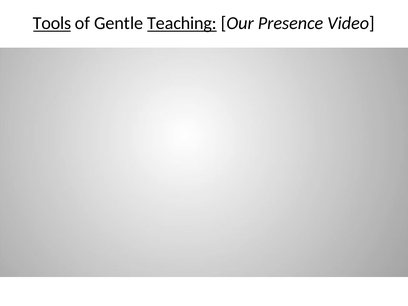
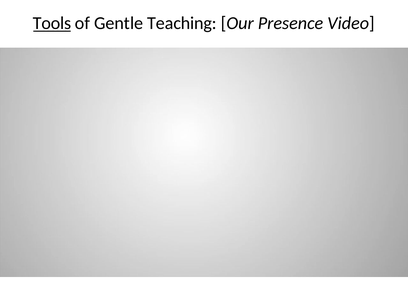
Teaching underline: present -> none
